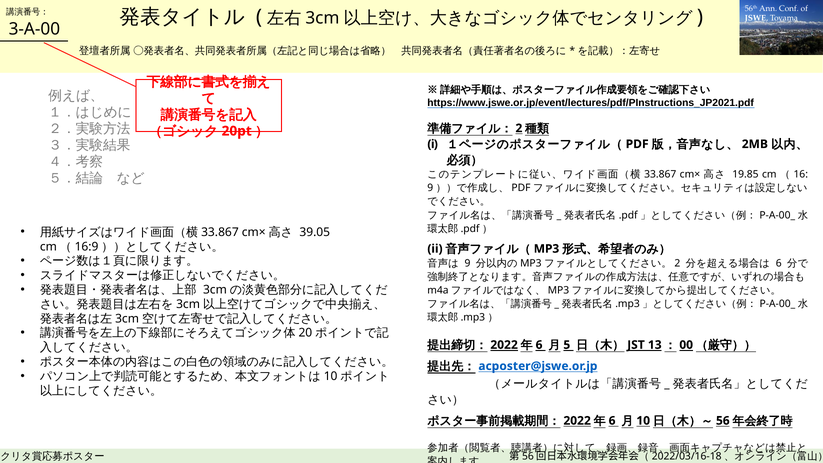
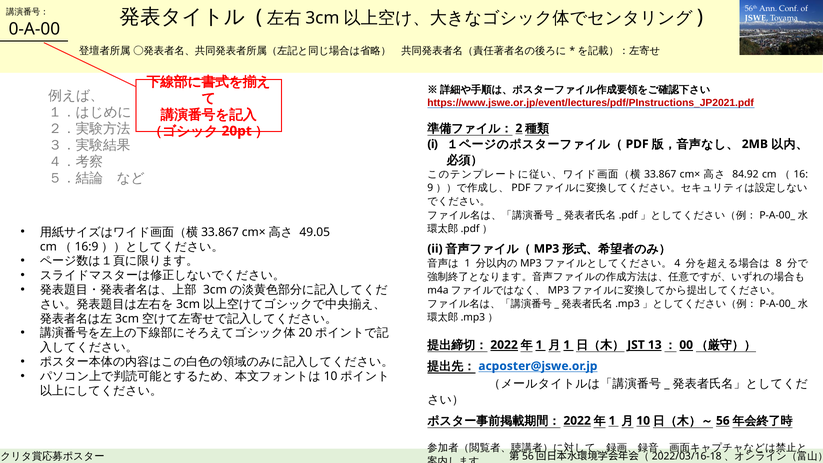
3-A-00: 3-A-00 -> 0-A-00
https://www.jswe.or.jp/event/lectures/pdf/PInstructions_JP2021.pdf colour: black -> red
19.85: 19.85 -> 84.92
39.05: 39.05 -> 49.05
9 at (468, 263): 9 -> 1
2 at (677, 263): 2 -> 4
6 at (779, 263): 6 -> 8
6 at (539, 345): 6 -> 1
5 at (567, 345): 5 -> 1
6 at (612, 421): 6 -> 1
